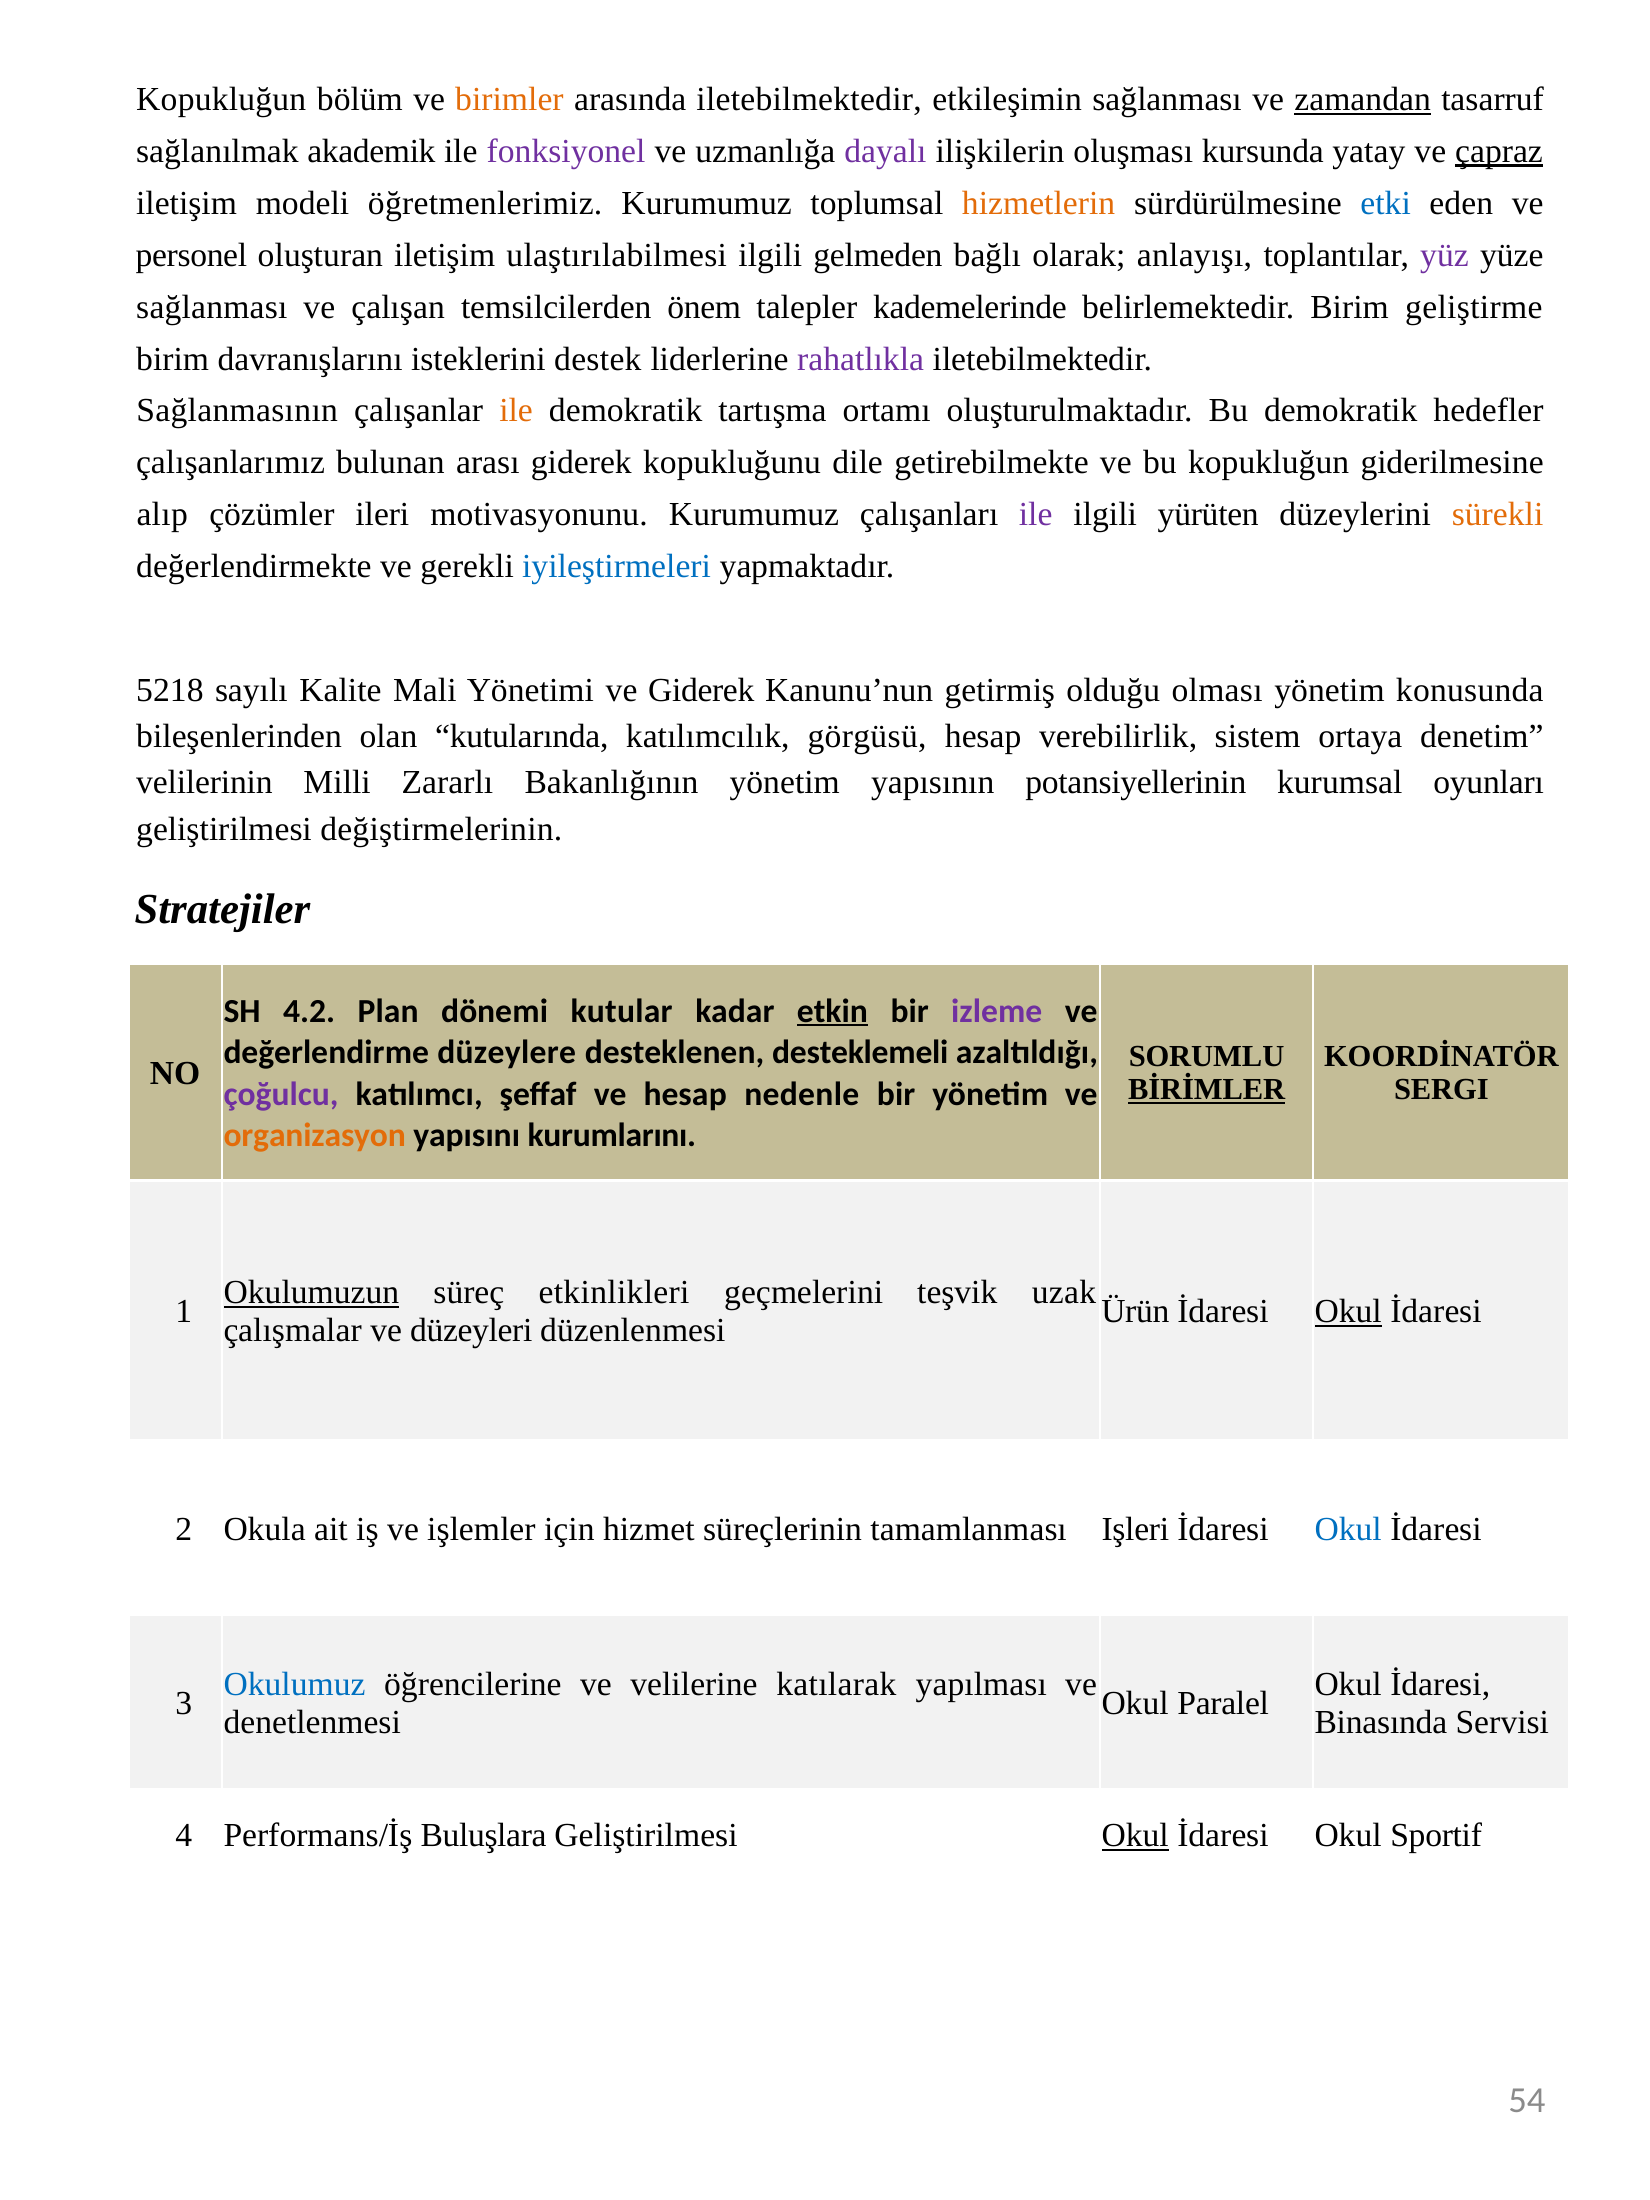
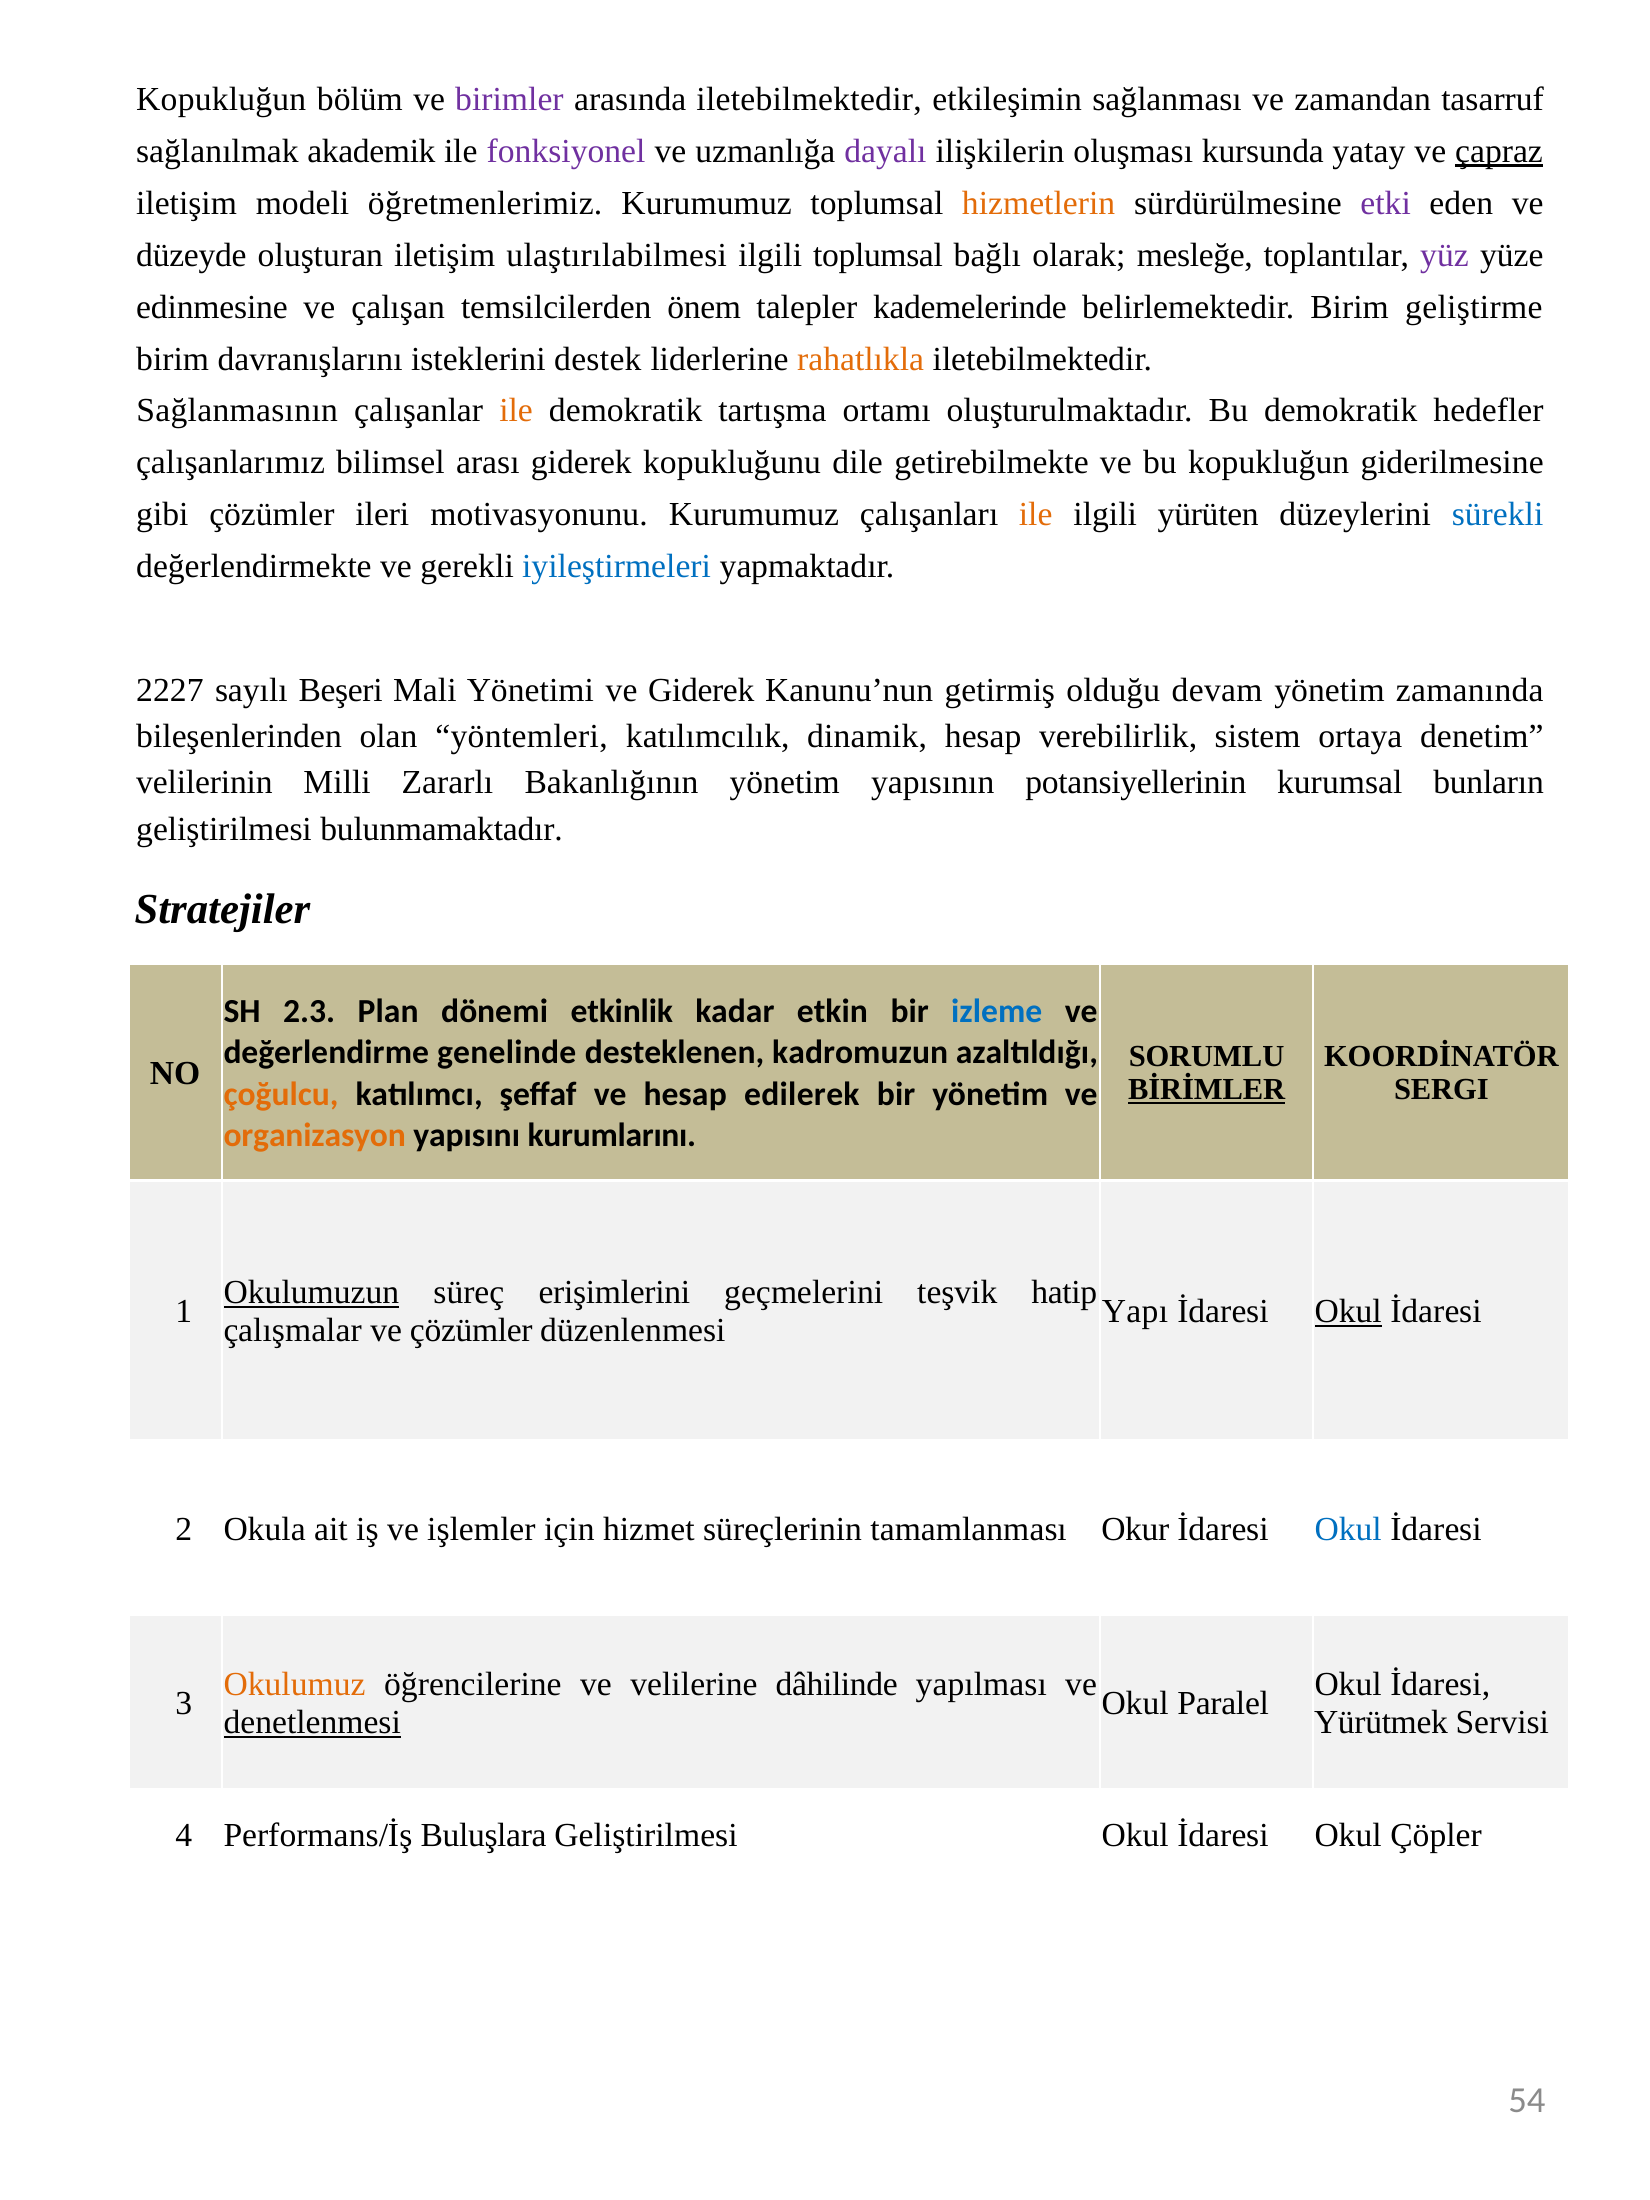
birimler colour: orange -> purple
zamandan underline: present -> none
etki colour: blue -> purple
personel: personel -> düzeyde
ilgili gelmeden: gelmeden -> toplumsal
anlayışı: anlayışı -> mesleğe
sağlanması at (212, 307): sağlanması -> edinmesine
rahatlıkla colour: purple -> orange
bulunan: bulunan -> bilimsel
alıp: alıp -> gibi
ile at (1036, 515) colour: purple -> orange
sürekli colour: orange -> blue
5218: 5218 -> 2227
Kalite: Kalite -> Beşeri
olması: olması -> devam
konusunda: konusunda -> zamanında
kutularında: kutularında -> yöntemleri
görgüsü: görgüsü -> dinamik
oyunları: oyunları -> bunların
değiştirmelerinin: değiştirmelerinin -> bulunmamaktadır
4.2: 4.2 -> 2.3
kutular: kutular -> etkinlik
etkin underline: present -> none
izleme colour: purple -> blue
düzeylere: düzeylere -> genelinde
desteklemeli: desteklemeli -> kadromuzun
çoğulcu colour: purple -> orange
nedenle: nedenle -> edilerek
etkinlikleri: etkinlikleri -> erişimlerini
uzak: uzak -> hatip
Ürün: Ürün -> Yapı
ve düzeyleri: düzeyleri -> çözümler
Işleri: Işleri -> Okur
Okulumuz colour: blue -> orange
katılarak: katılarak -> dâhilinde
denetlenmesi underline: none -> present
Binasında: Binasında -> Yürütmek
Okul at (1135, 1835) underline: present -> none
Sportif: Sportif -> Çöpler
